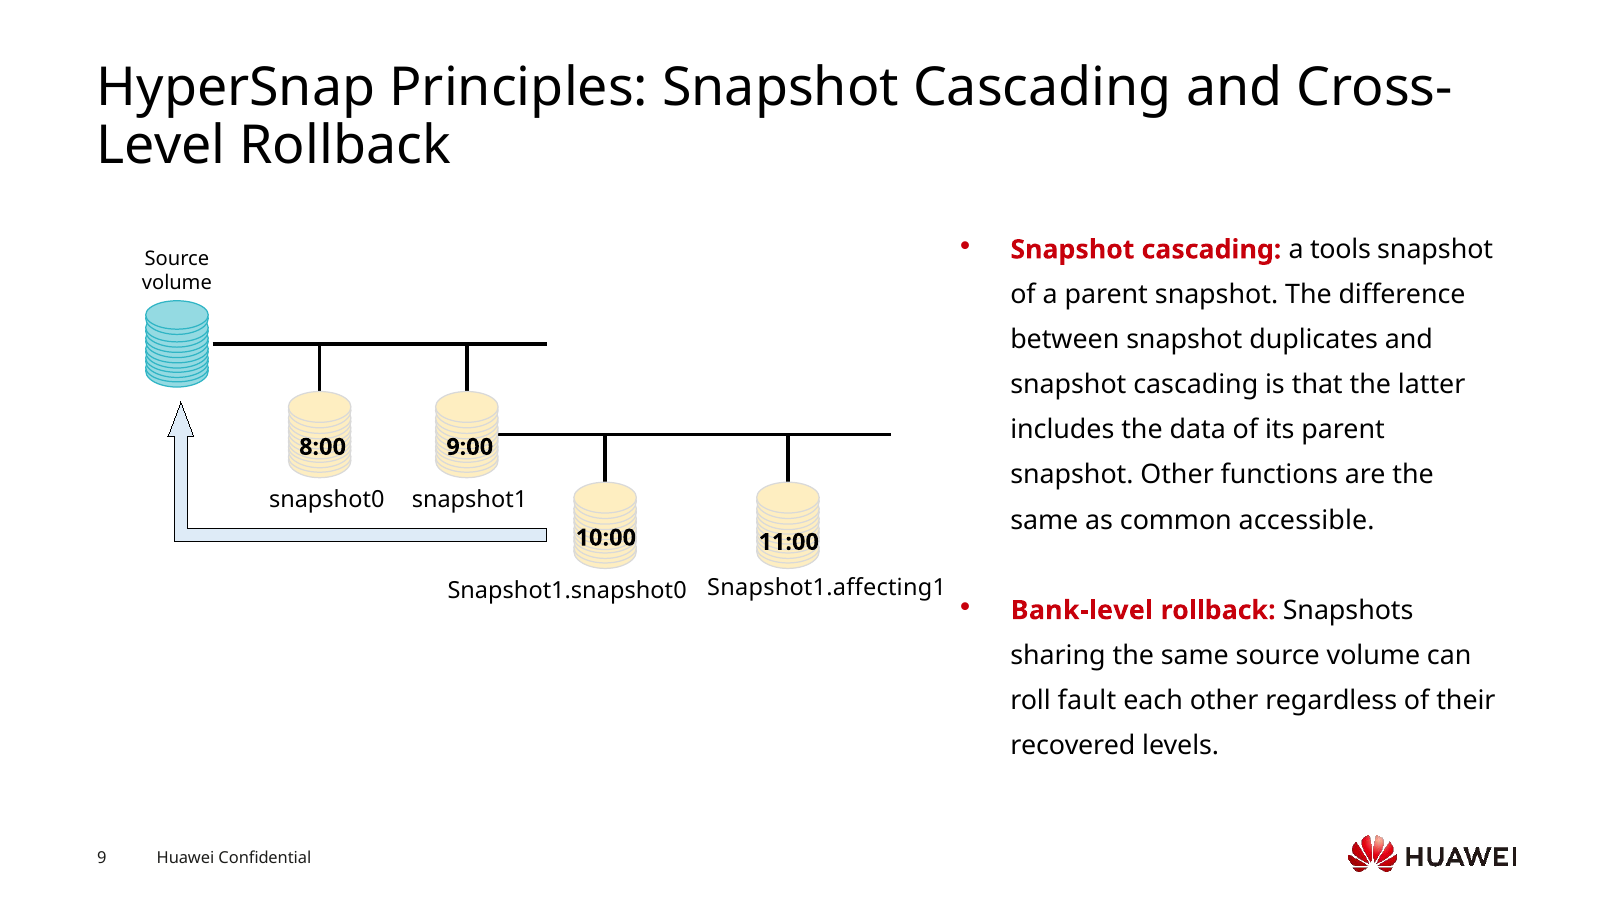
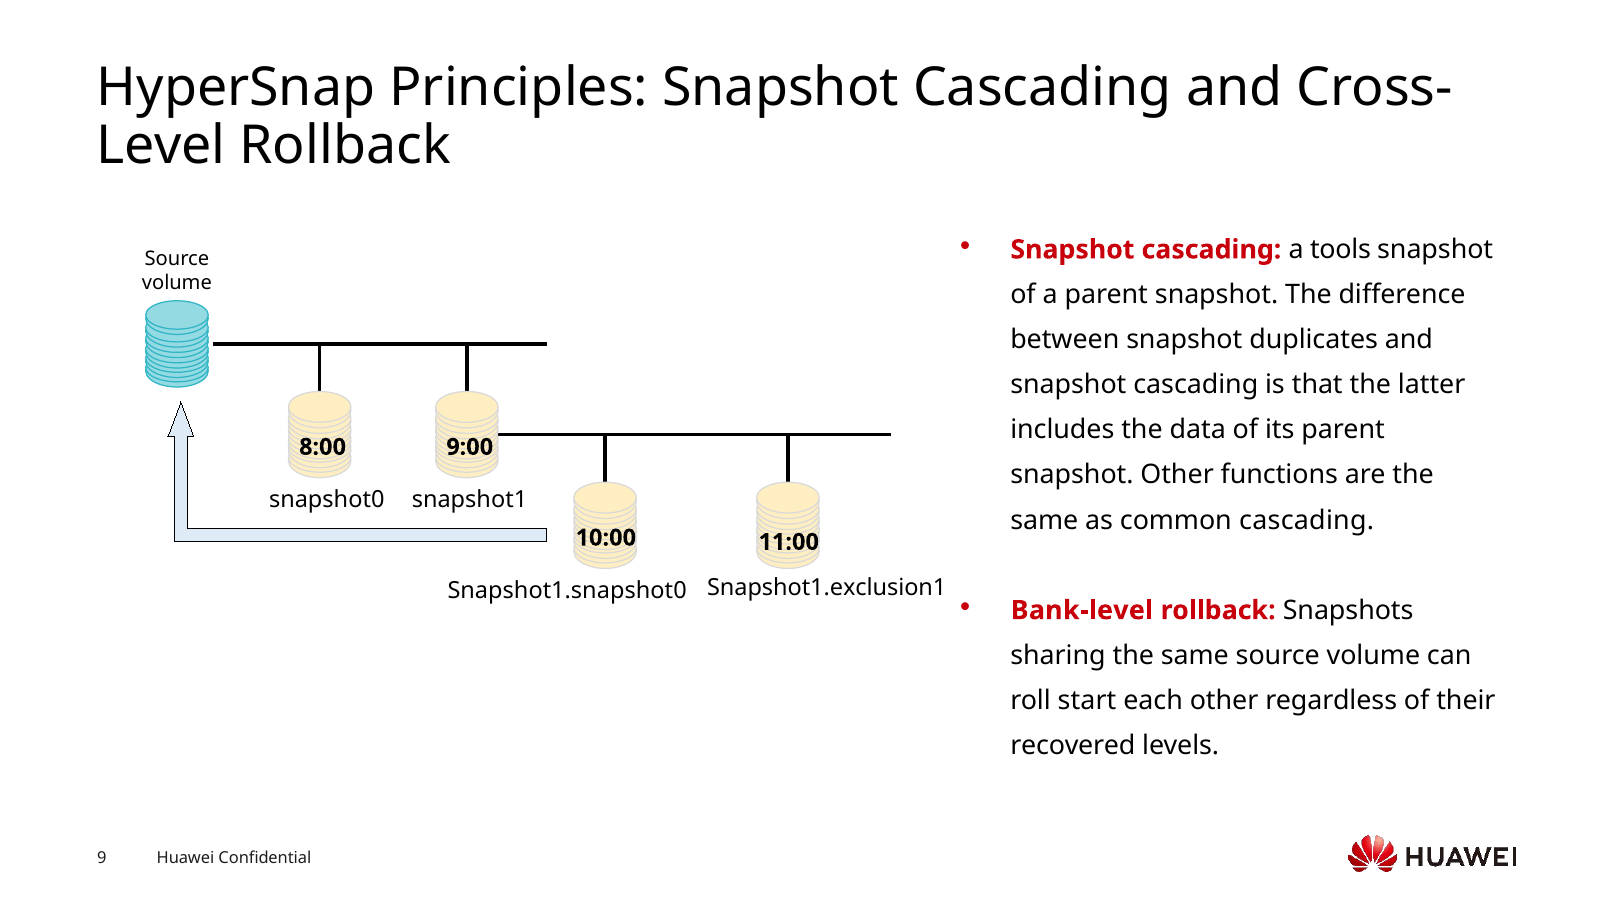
common accessible: accessible -> cascading
Snapshot1.affecting1: Snapshot1.affecting1 -> Snapshot1.exclusion1
fault: fault -> start
